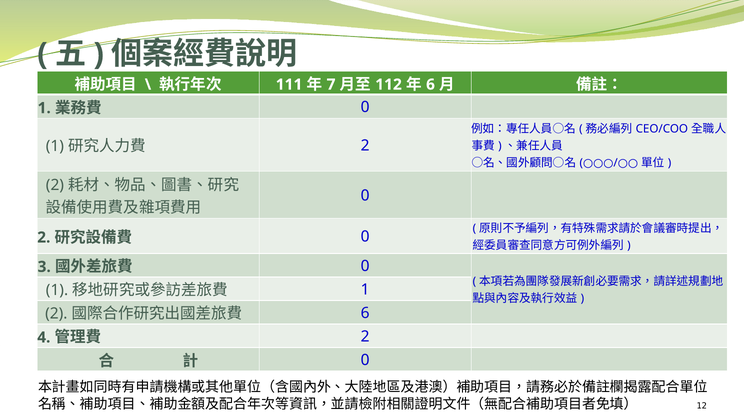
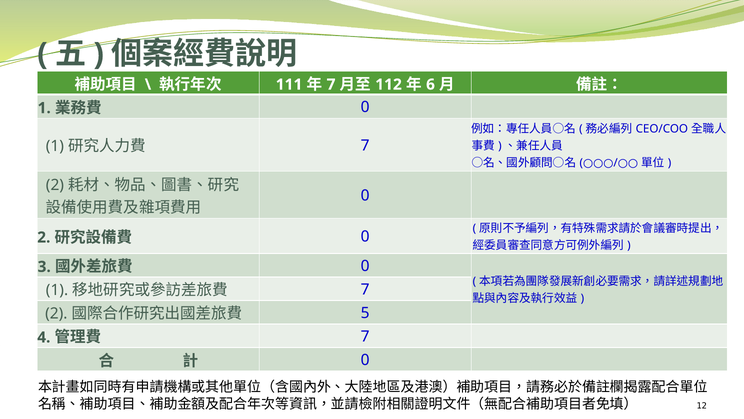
2 at (365, 145): 2 -> 7
1 at (365, 289): 1 -> 7
6 at (365, 313): 6 -> 5
2 at (365, 336): 2 -> 7
